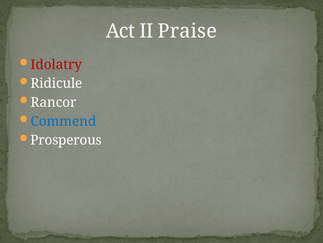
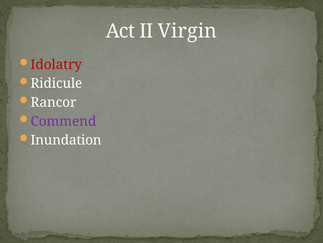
Praise: Praise -> Virgin
Commend colour: blue -> purple
Prosperous: Prosperous -> Inundation
